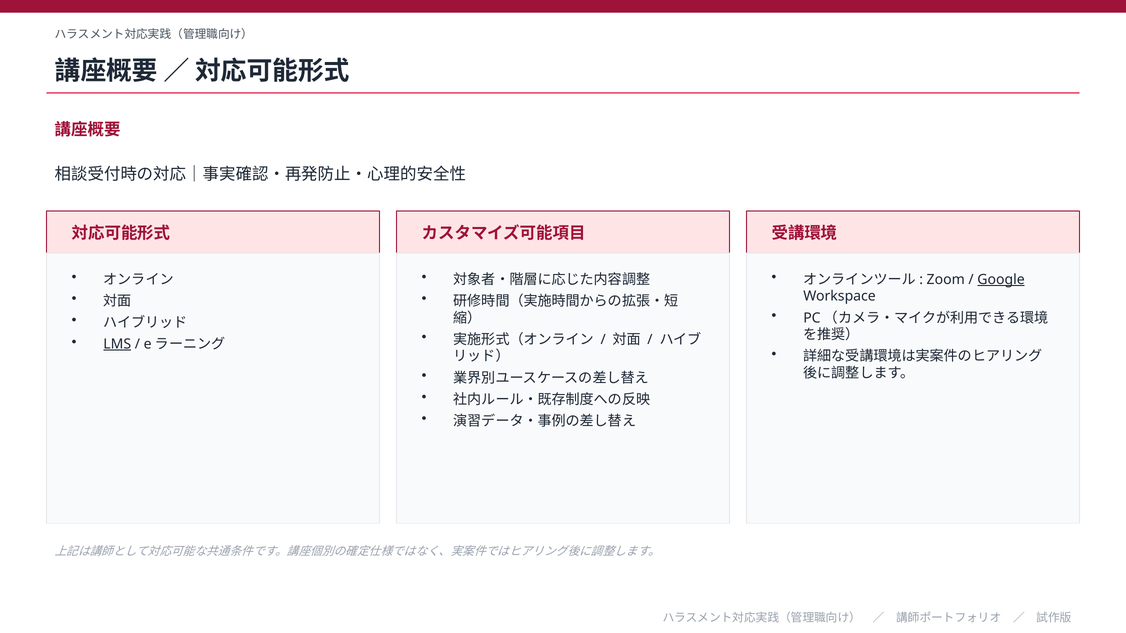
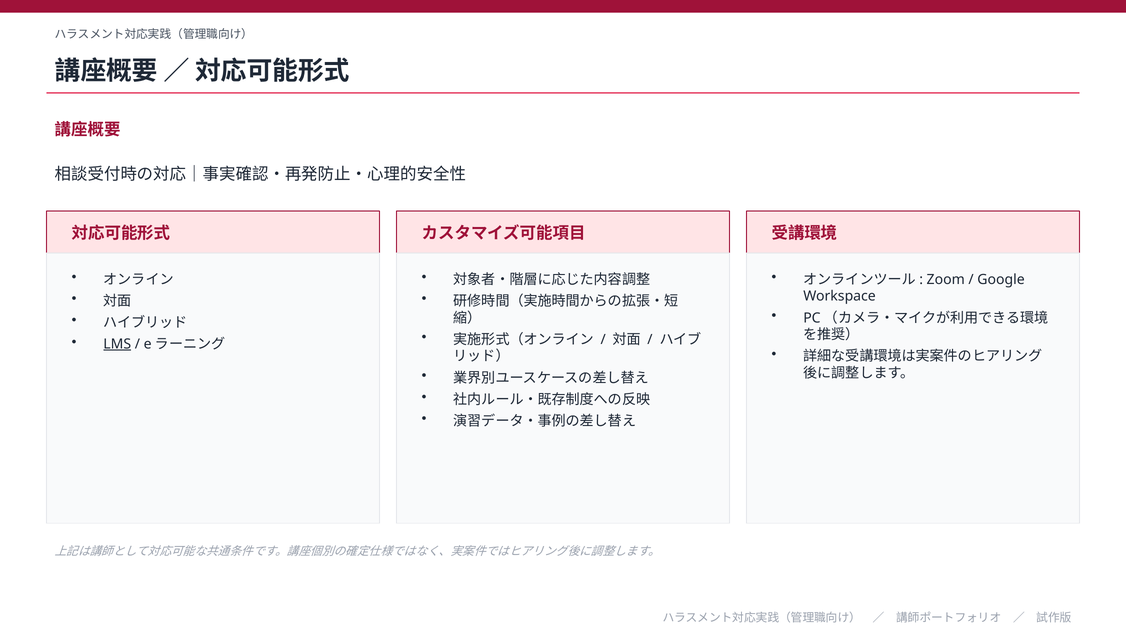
Google underline: present -> none
